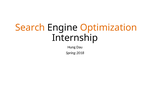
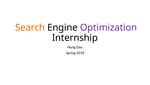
Optimization colour: orange -> purple
